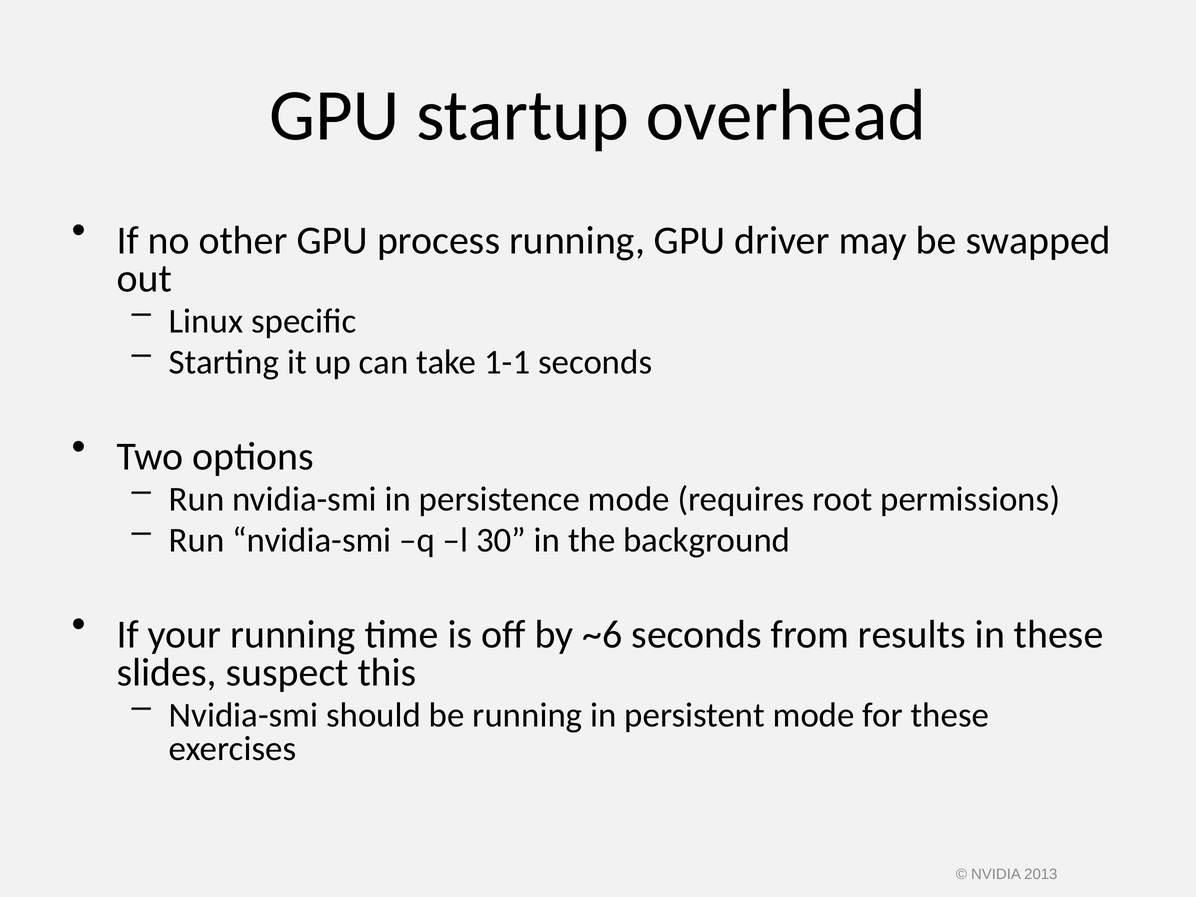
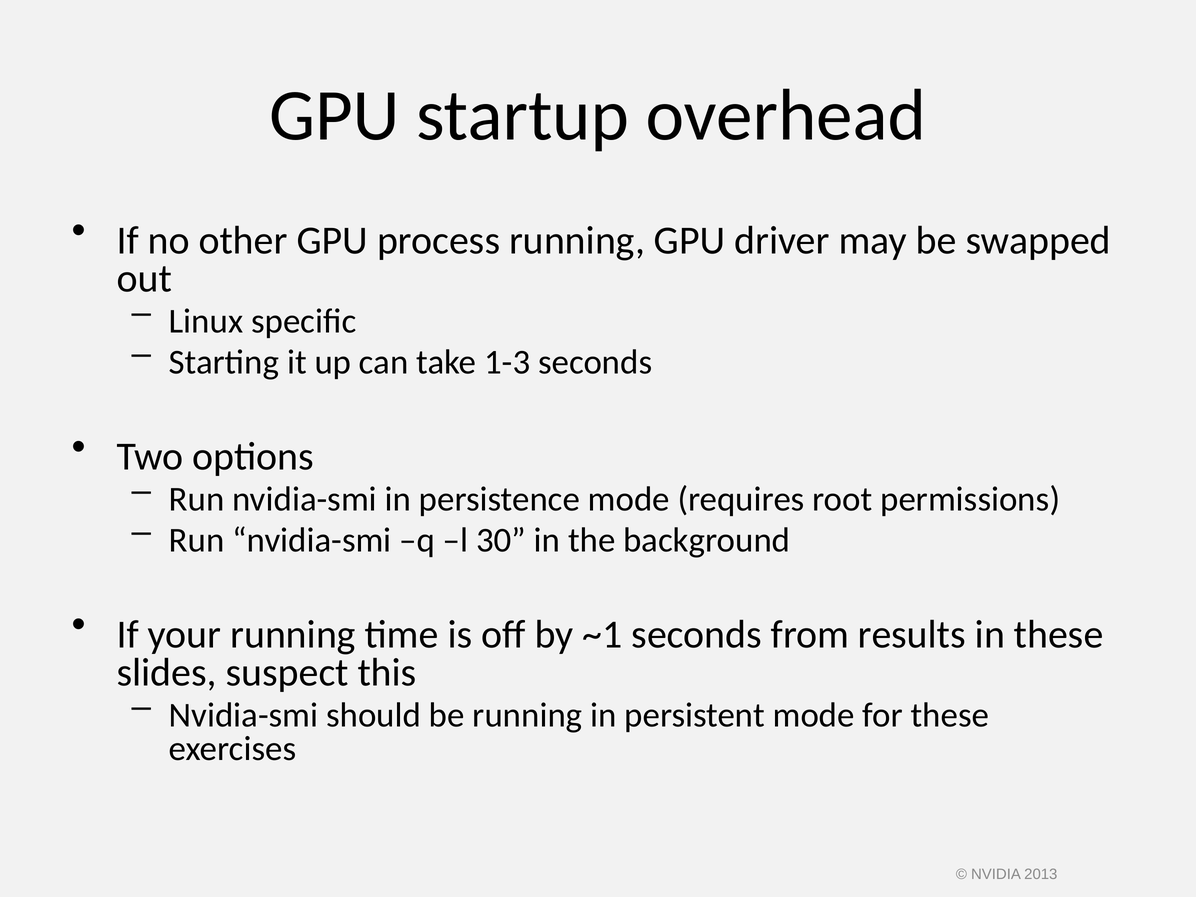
1-1: 1-1 -> 1-3
~6: ~6 -> ~1
